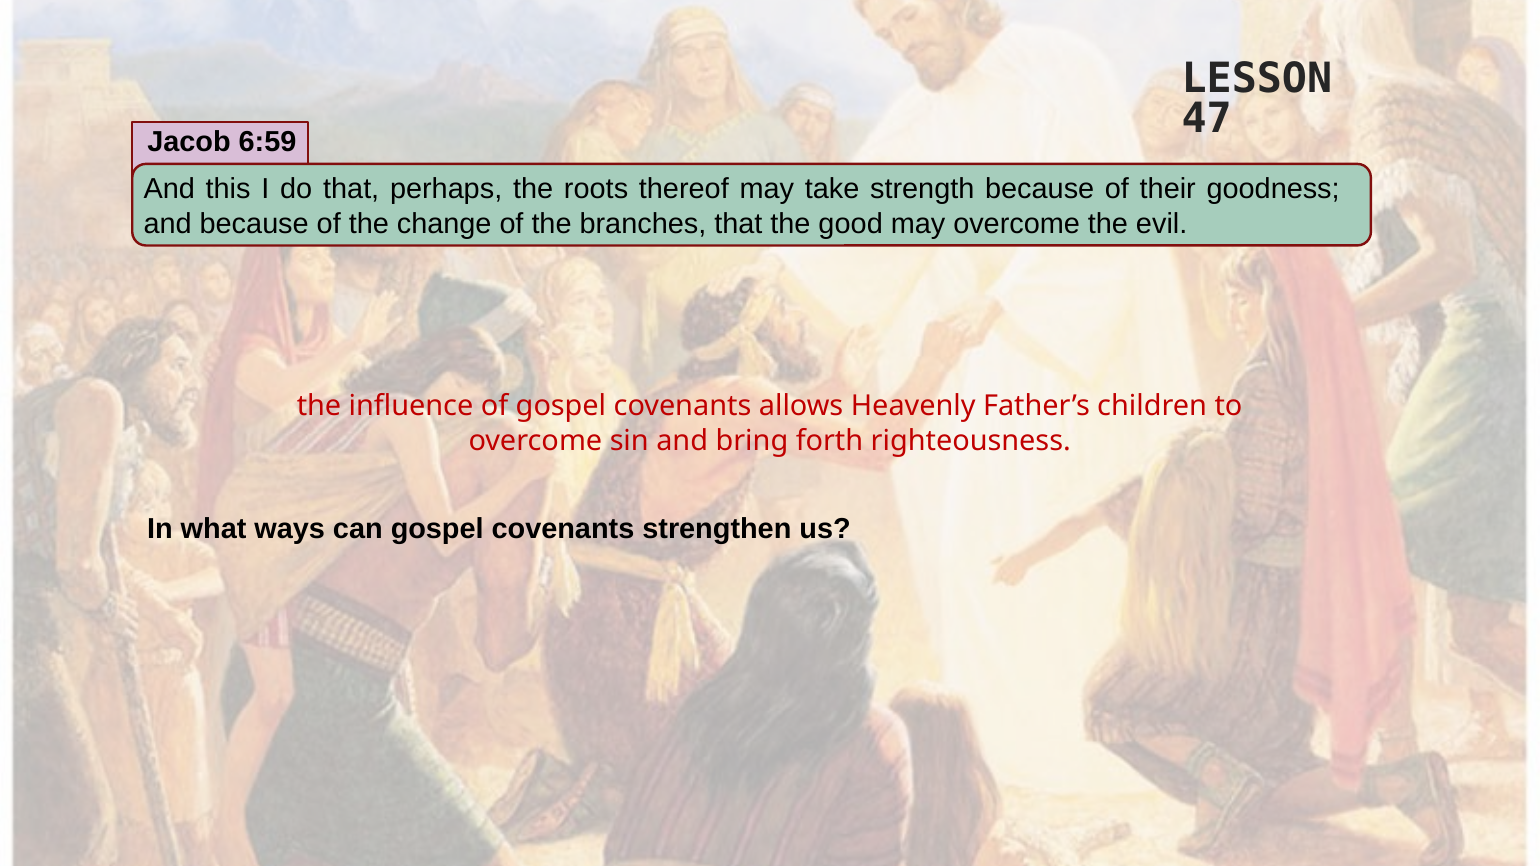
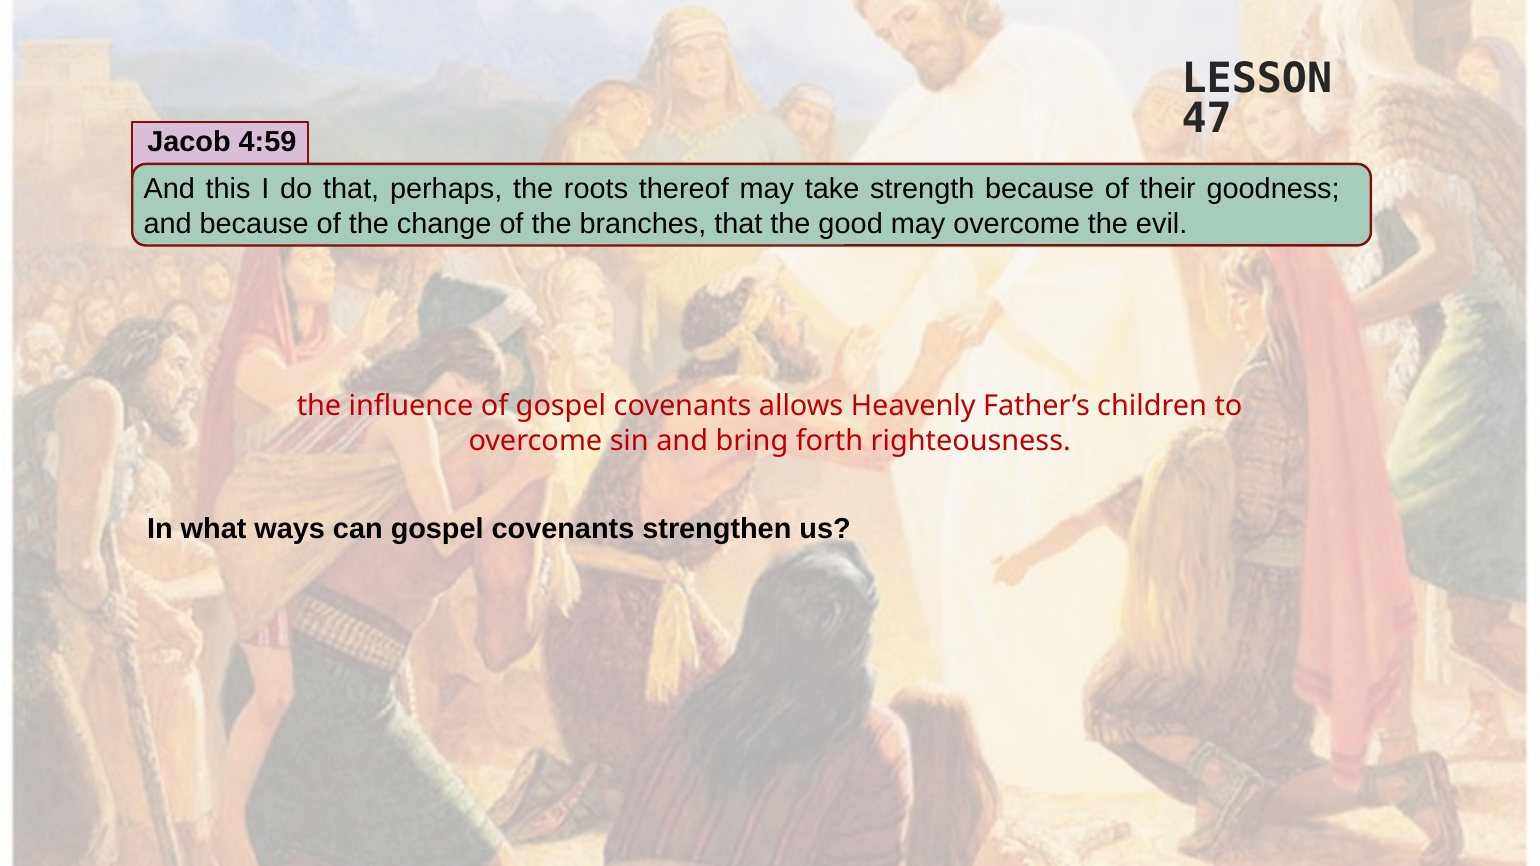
6:59: 6:59 -> 4:59
